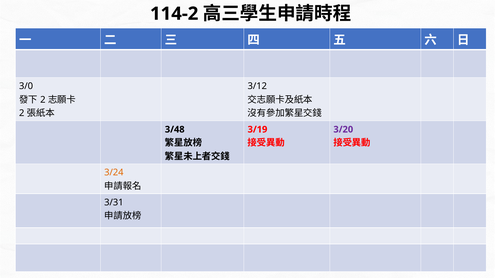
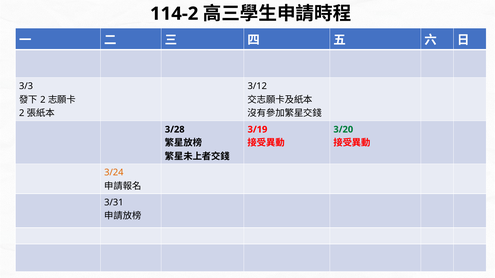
3/0: 3/0 -> 3/3
3/48: 3/48 -> 3/28
3/20 colour: purple -> green
